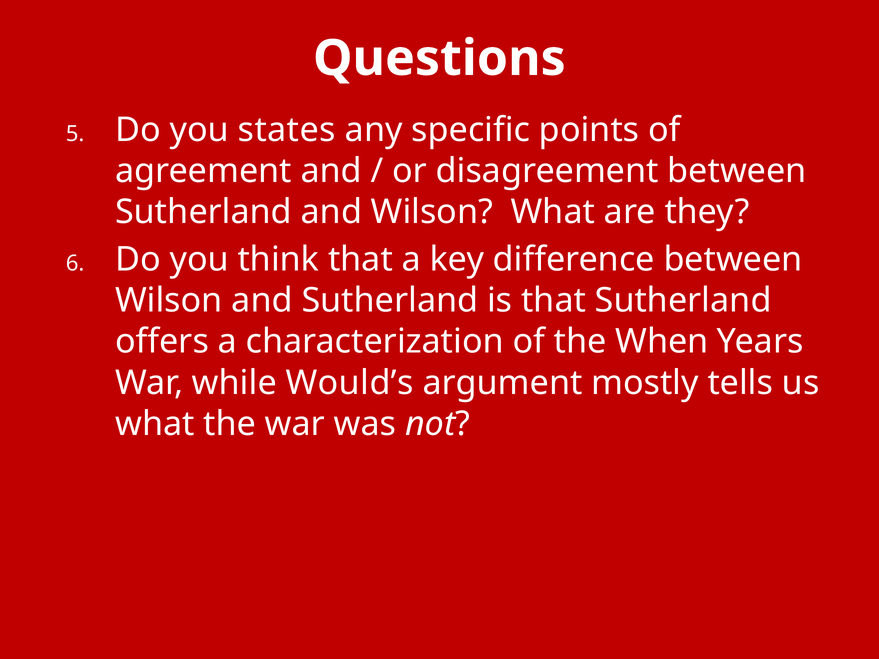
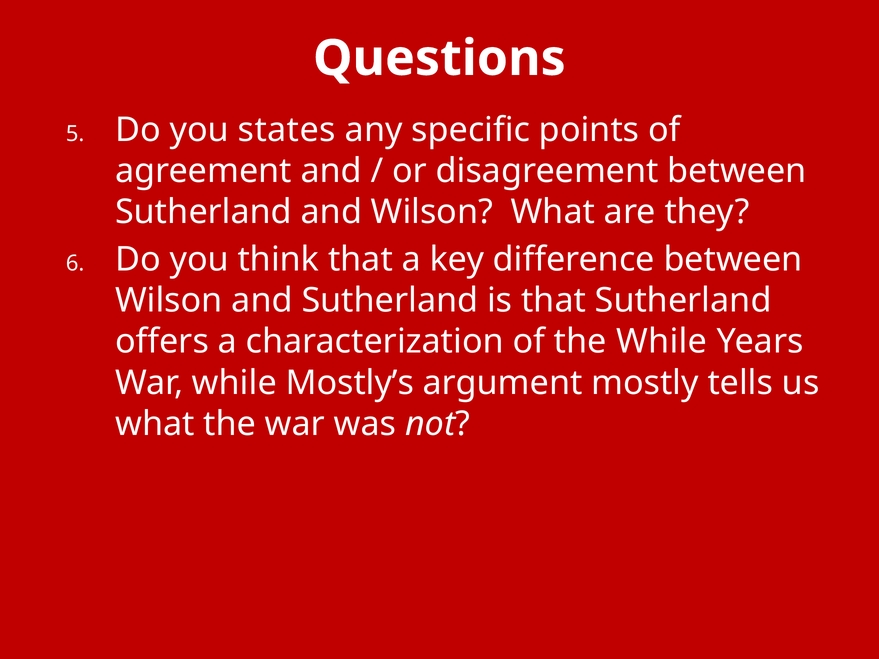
the When: When -> While
Would’s: Would’s -> Mostly’s
